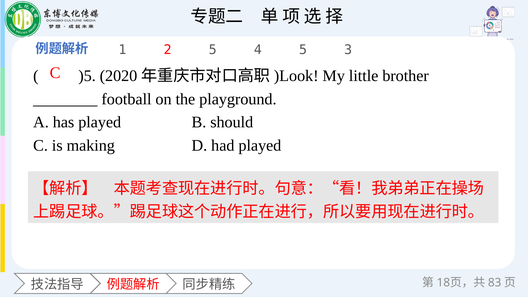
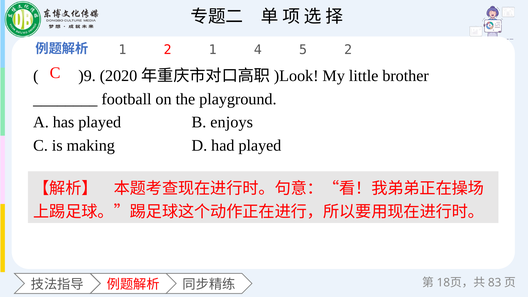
2 5: 5 -> 1
5 3: 3 -> 2
)5: )5 -> )9
should: should -> enjoys
